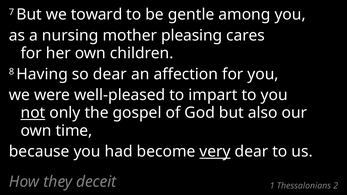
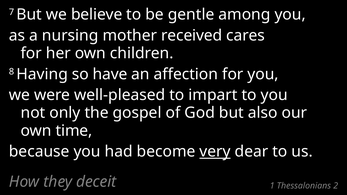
toward: toward -> believe
pleasing: pleasing -> received
so dear: dear -> have
not underline: present -> none
